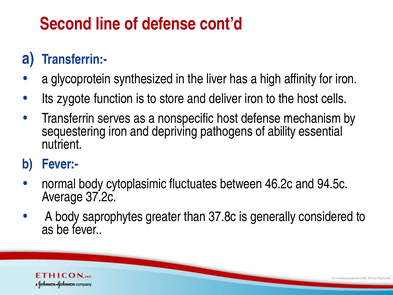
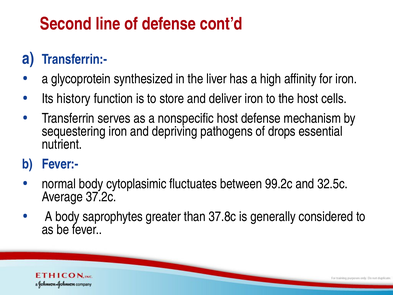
zygote: zygote -> history
ability: ability -> drops
46.2c: 46.2c -> 99.2c
94.5c: 94.5c -> 32.5c
